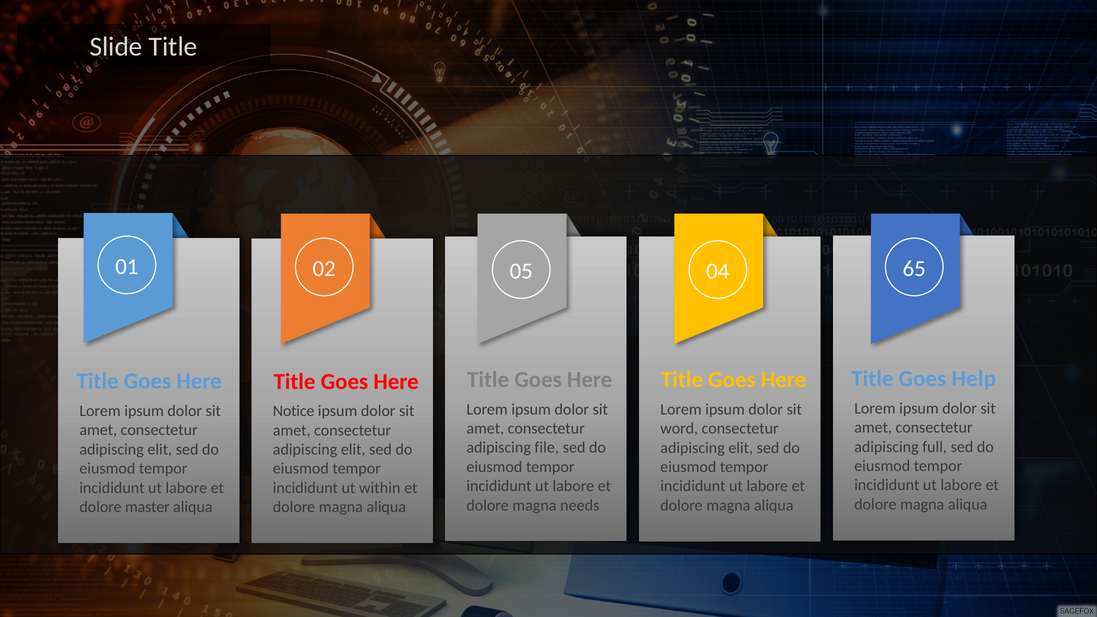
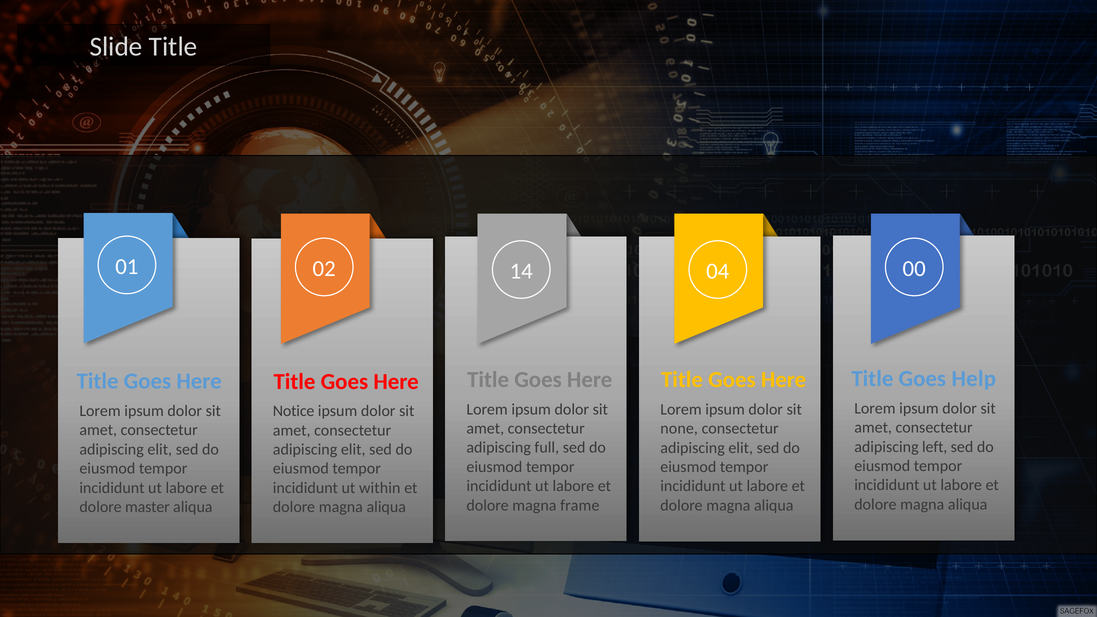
05: 05 -> 14
65: 65 -> 00
word: word -> none
full: full -> left
file: file -> full
needs: needs -> frame
